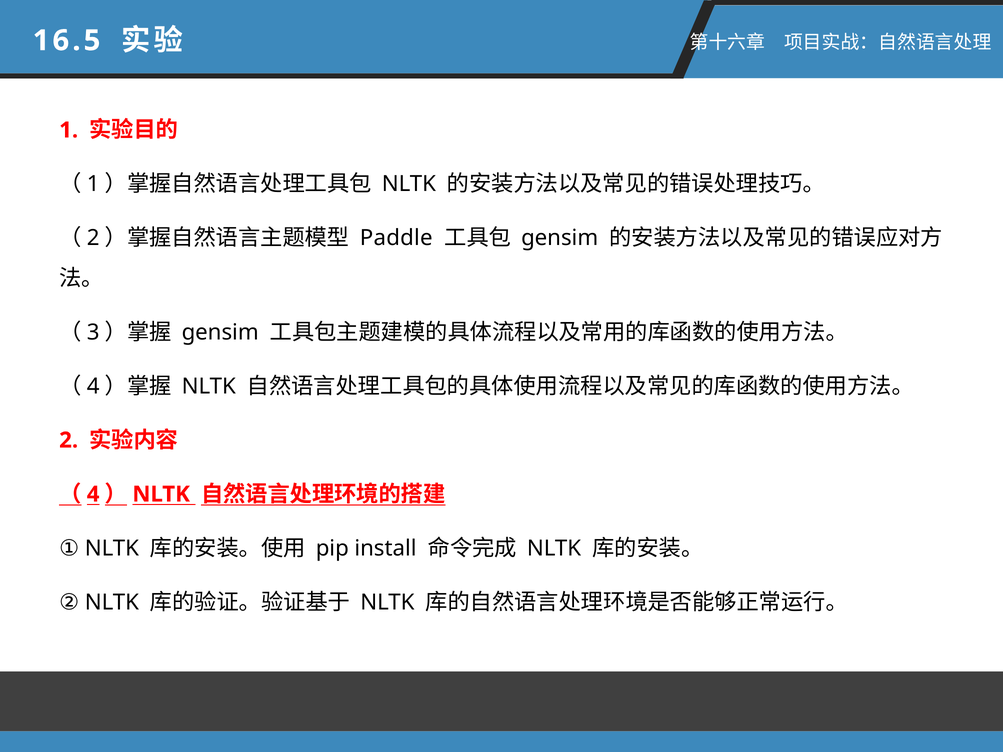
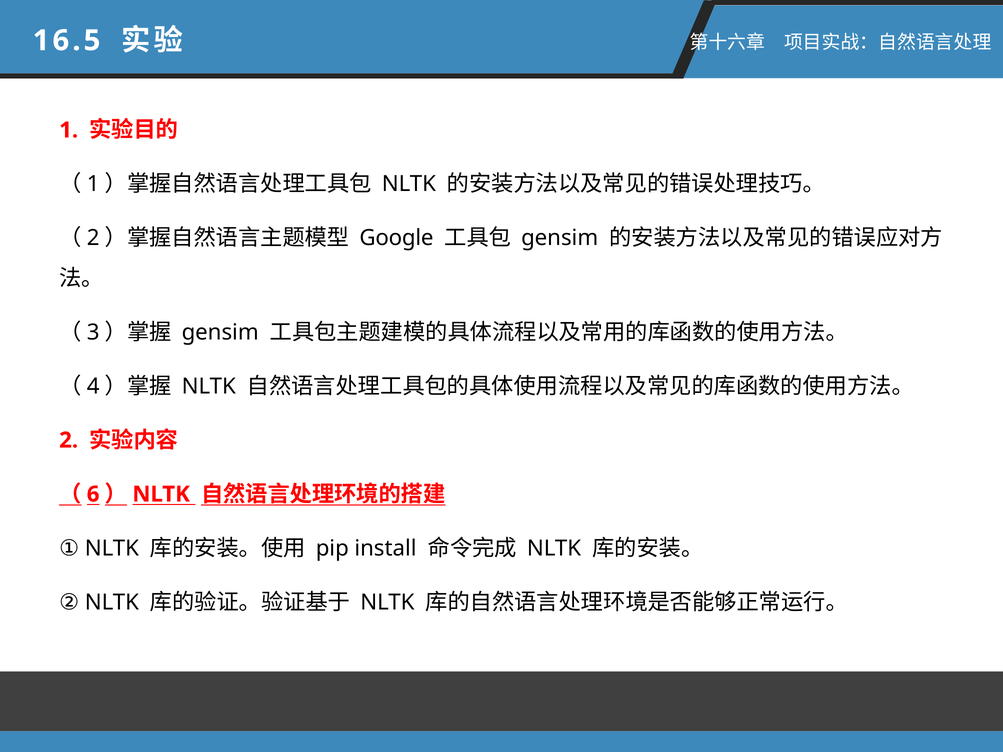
Paddle: Paddle -> Google
4: 4 -> 6
